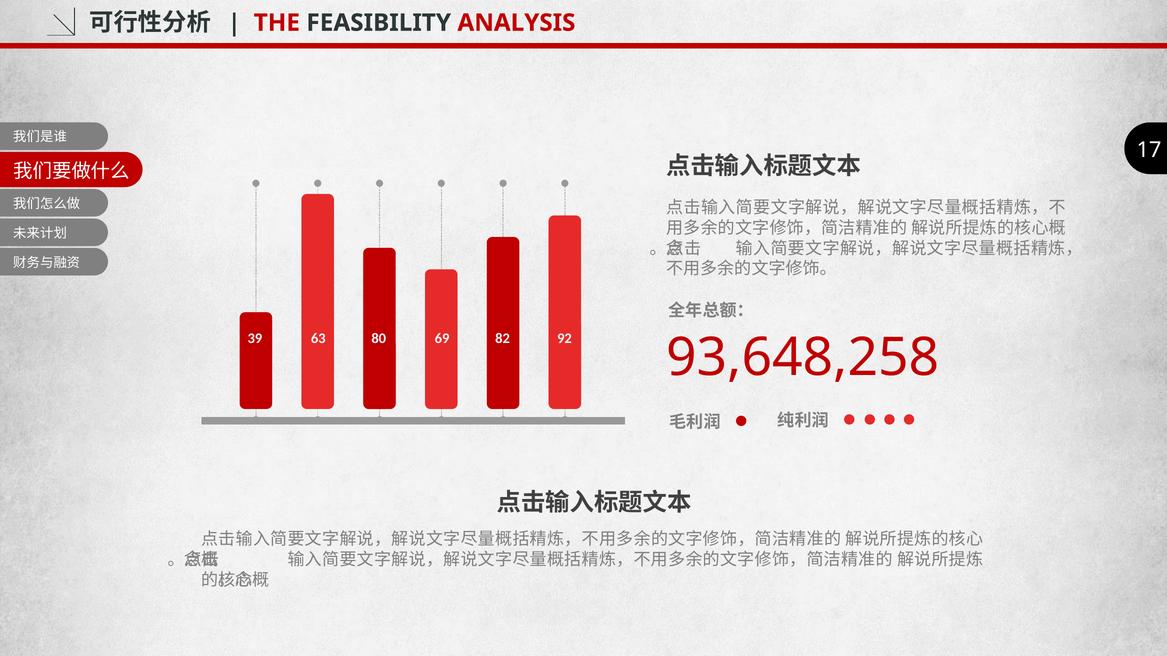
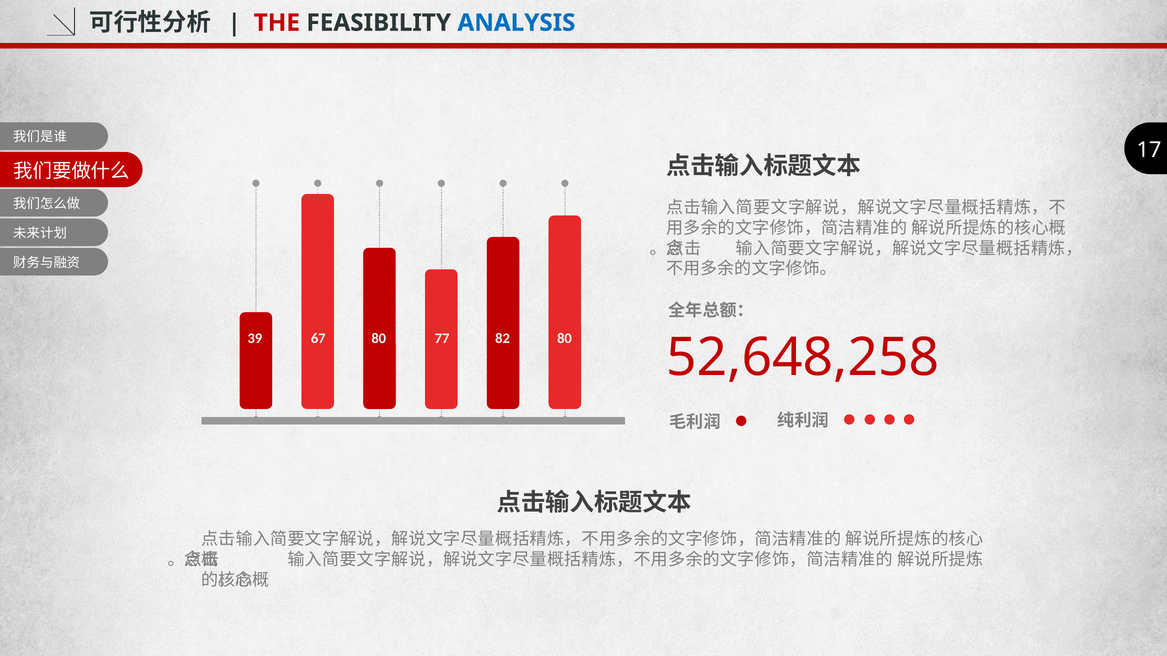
ANALYSIS colour: red -> blue
63: 63 -> 67
69: 69 -> 77
82 92: 92 -> 80
93,648,258: 93,648,258 -> 52,648,258
